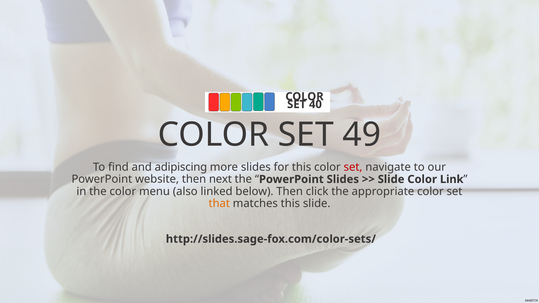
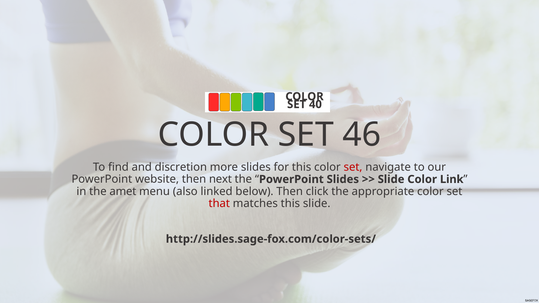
49: 49 -> 46
adipiscing: adipiscing -> discretion
the color: color -> amet
that colour: orange -> red
